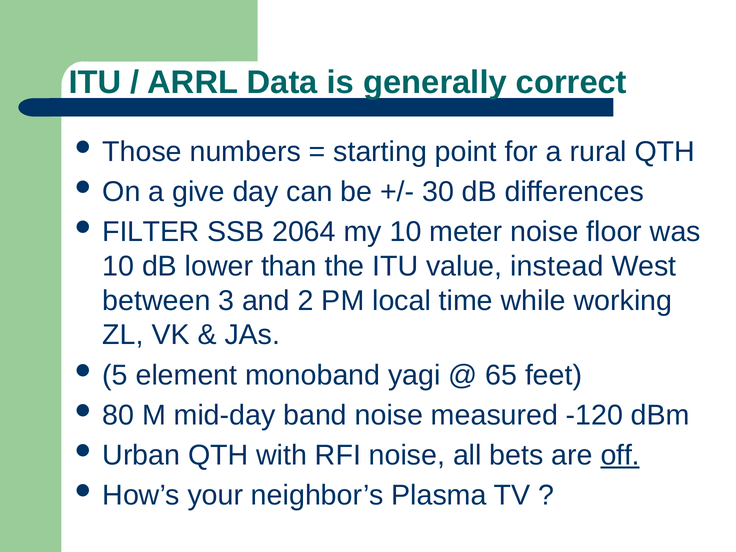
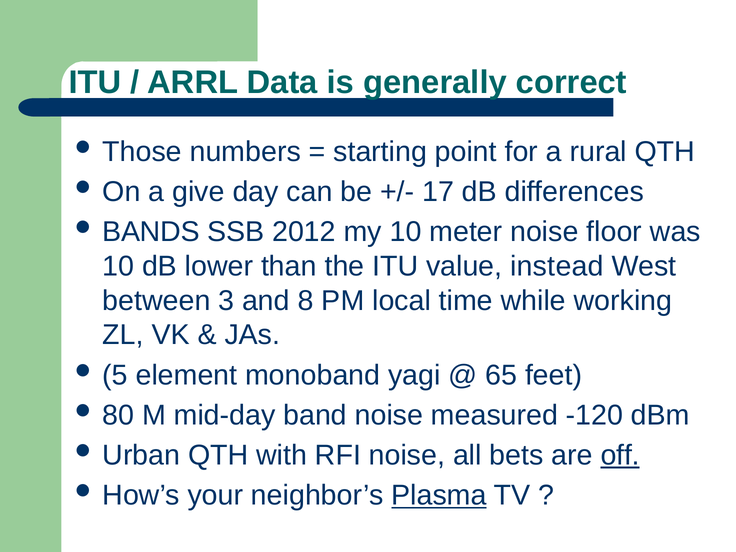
30: 30 -> 17
FILTER: FILTER -> BANDS
2064: 2064 -> 2012
2: 2 -> 8
Plasma underline: none -> present
